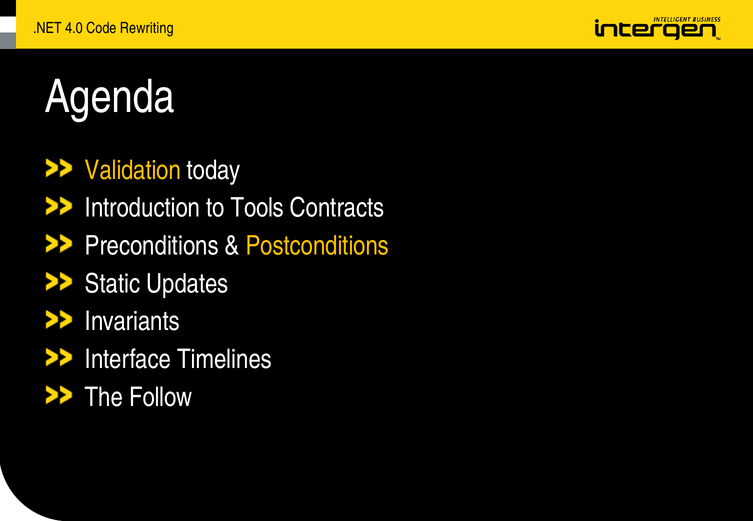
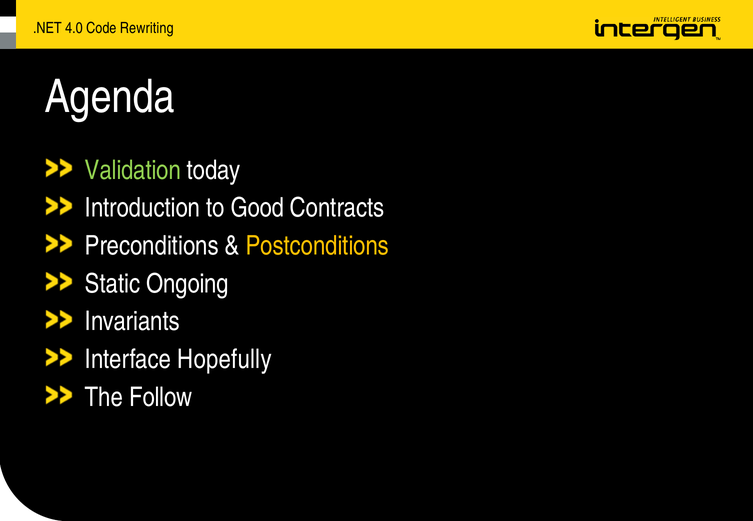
Validation colour: yellow -> light green
Tools: Tools -> Good
Updates: Updates -> Ongoing
Timelines: Timelines -> Hopefully
